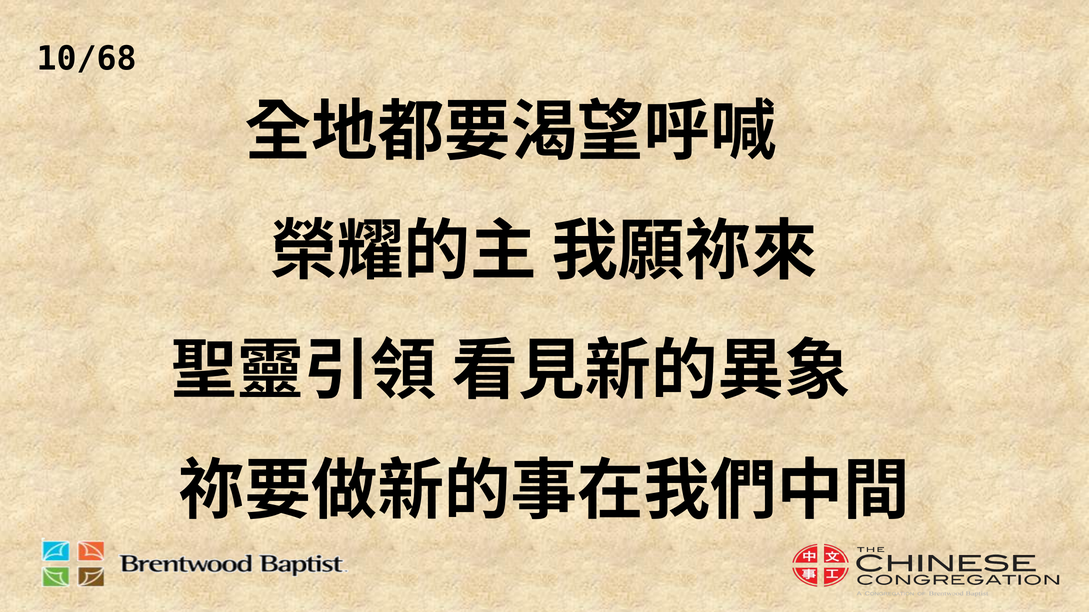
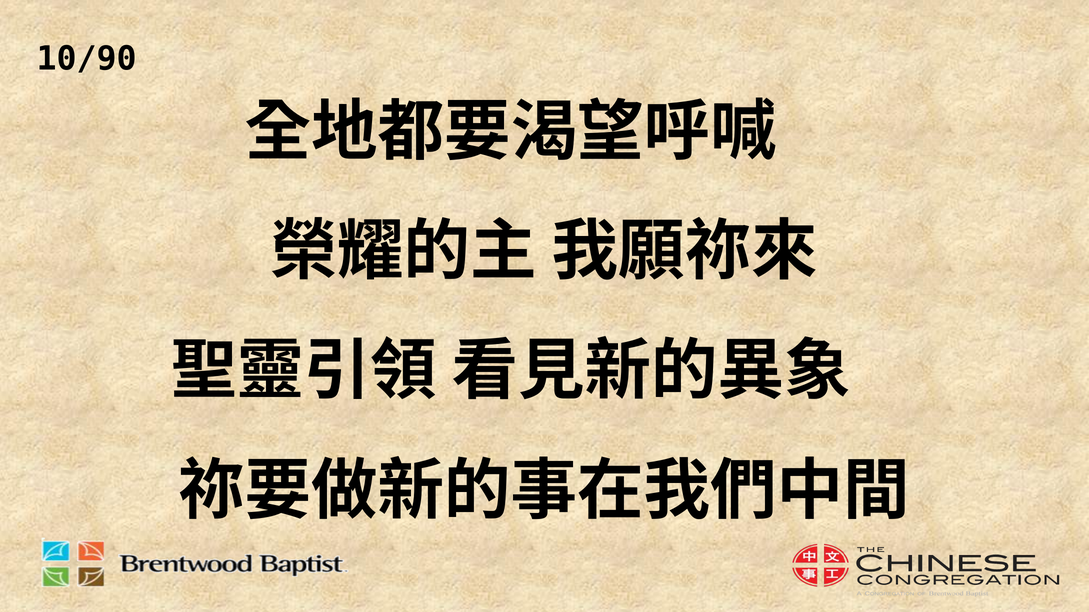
10/68: 10/68 -> 10/90
